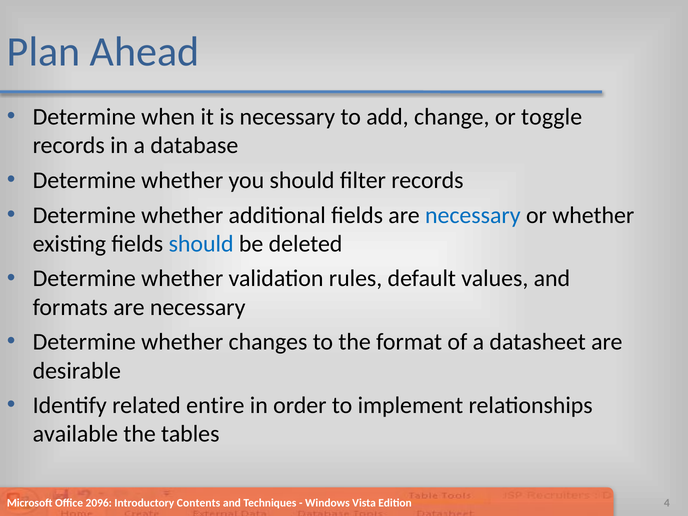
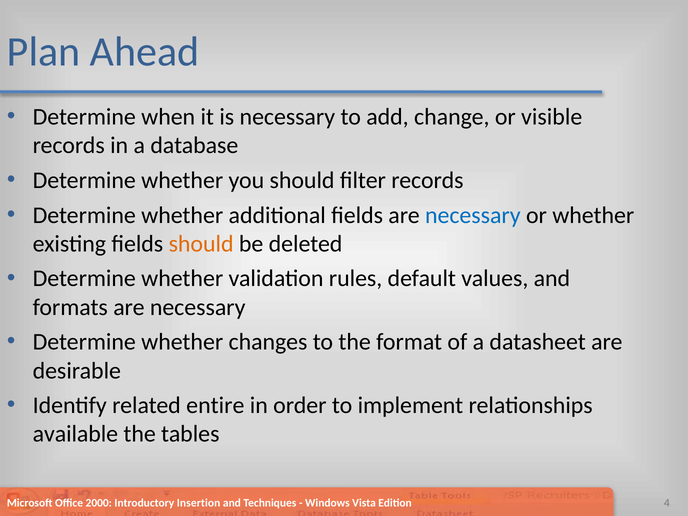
toggle: toggle -> visible
should at (201, 244) colour: blue -> orange
2096: 2096 -> 2000
Contents: Contents -> Insertion
